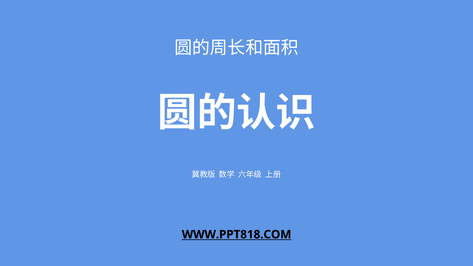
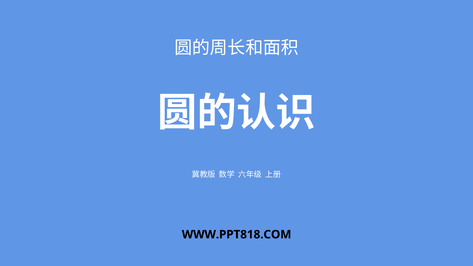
WWW.PPT818.COM underline: present -> none
